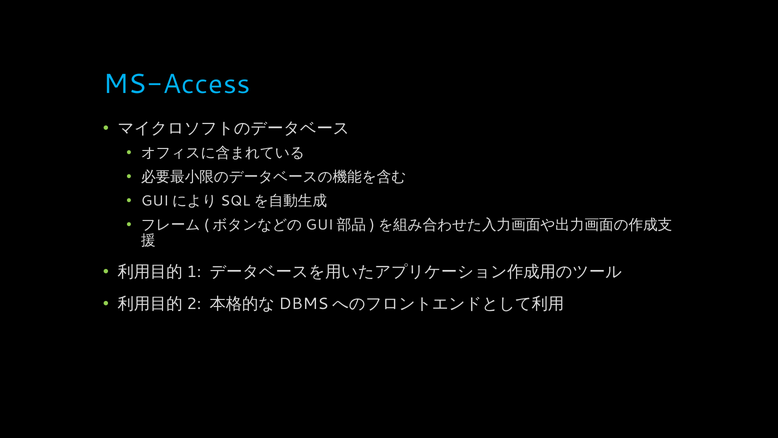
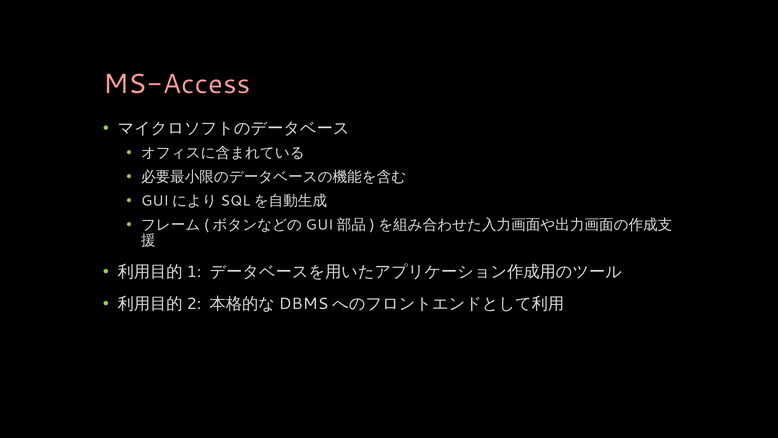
MS-Access colour: light blue -> pink
